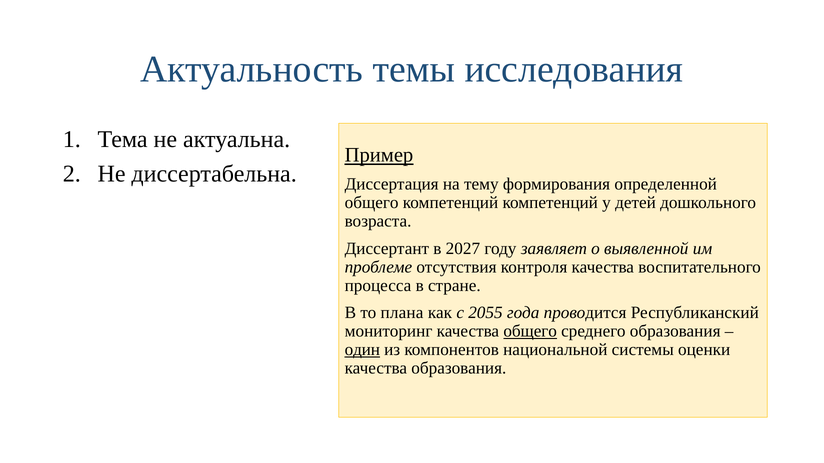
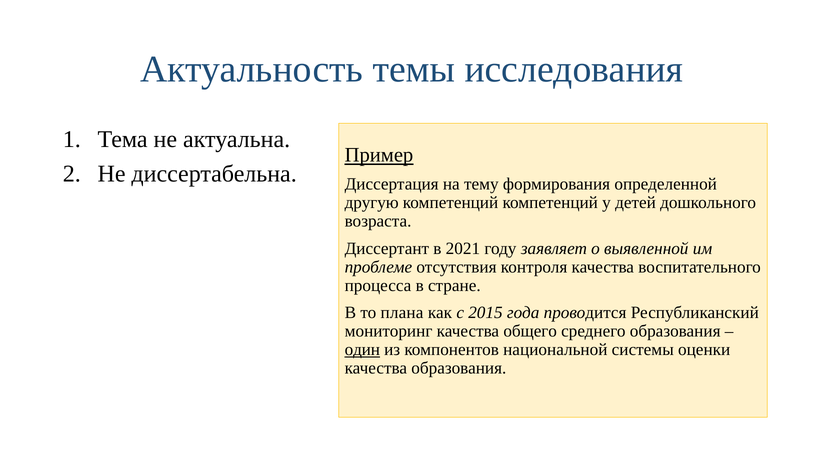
общего at (372, 203): общего -> другую
2027: 2027 -> 2021
2055: 2055 -> 2015
общего at (530, 332) underline: present -> none
